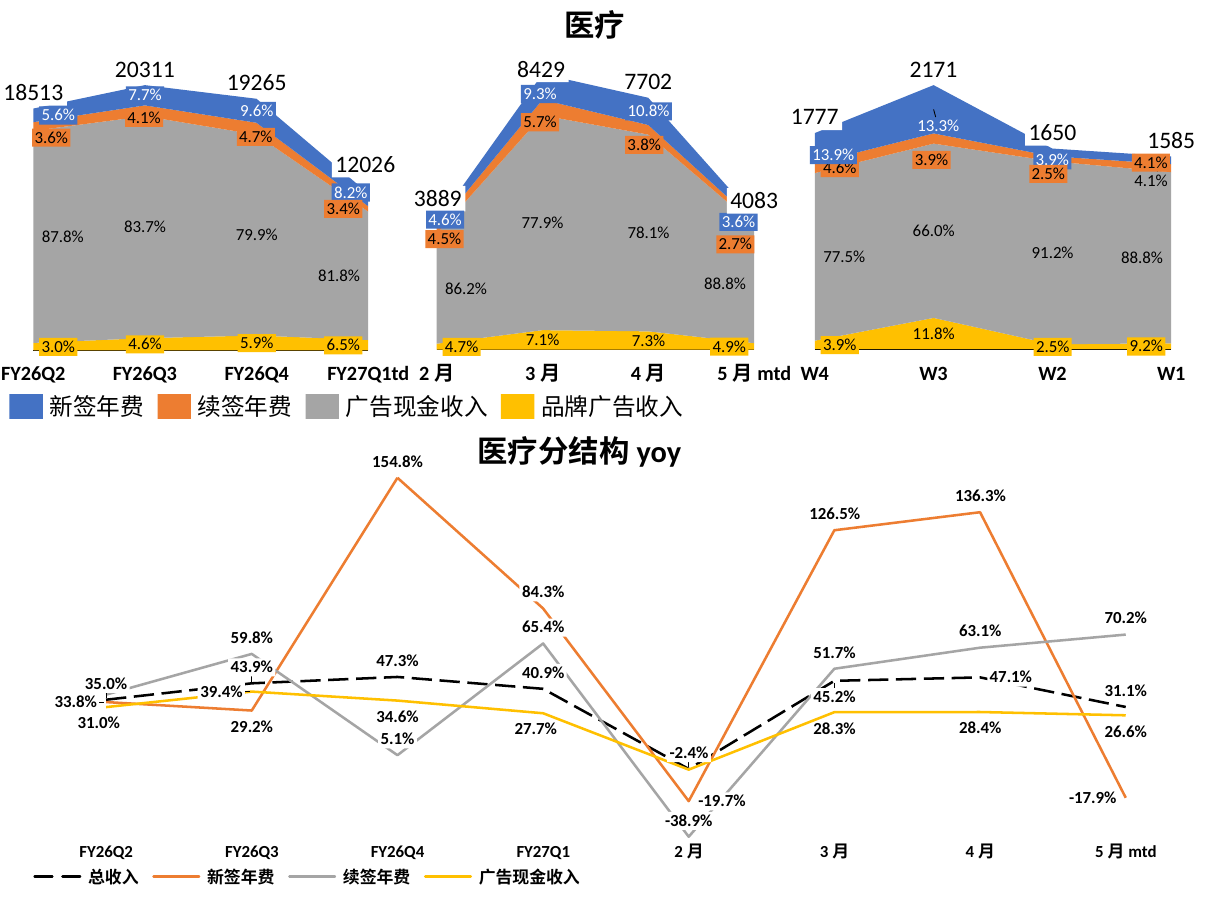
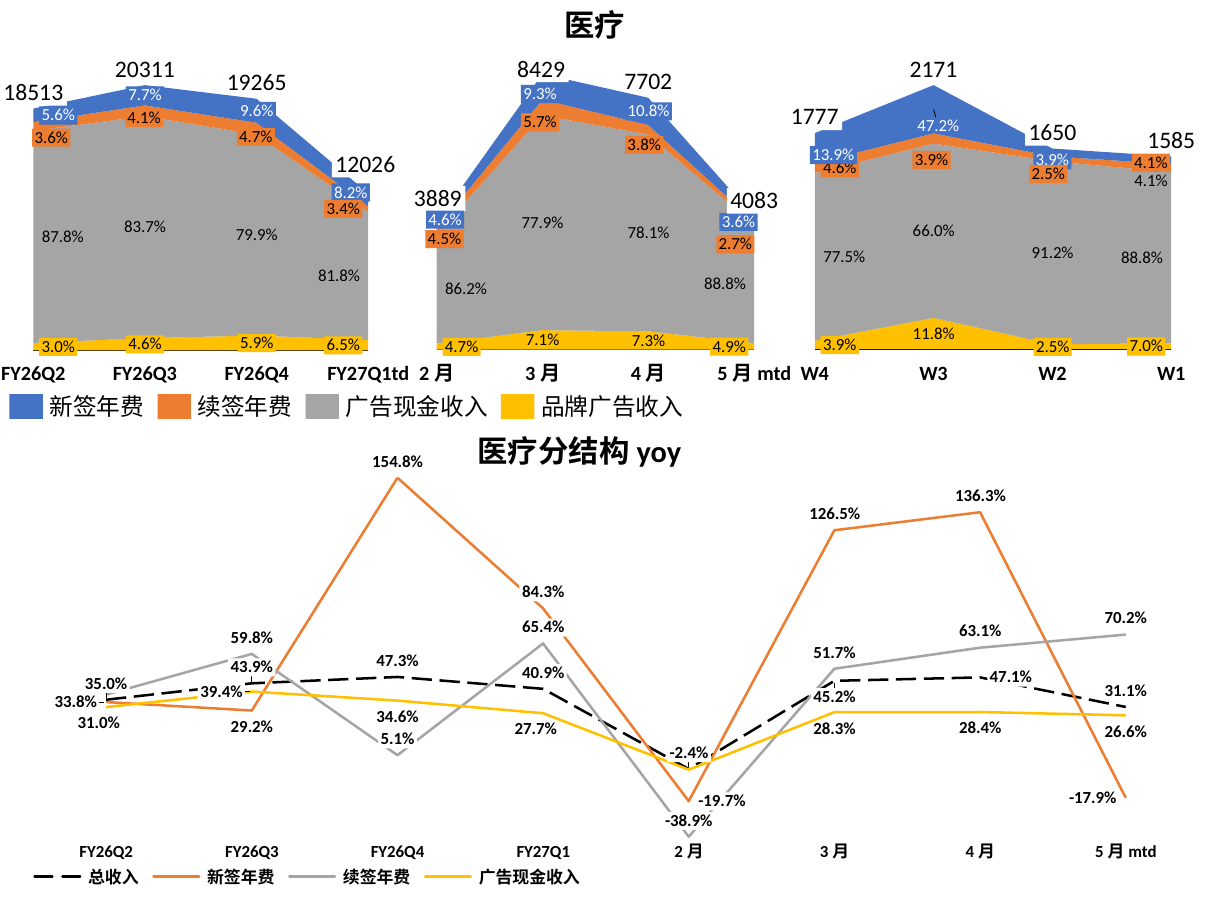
13.3%: 13.3% -> 47.2%
9.2%: 9.2% -> 7.0%
